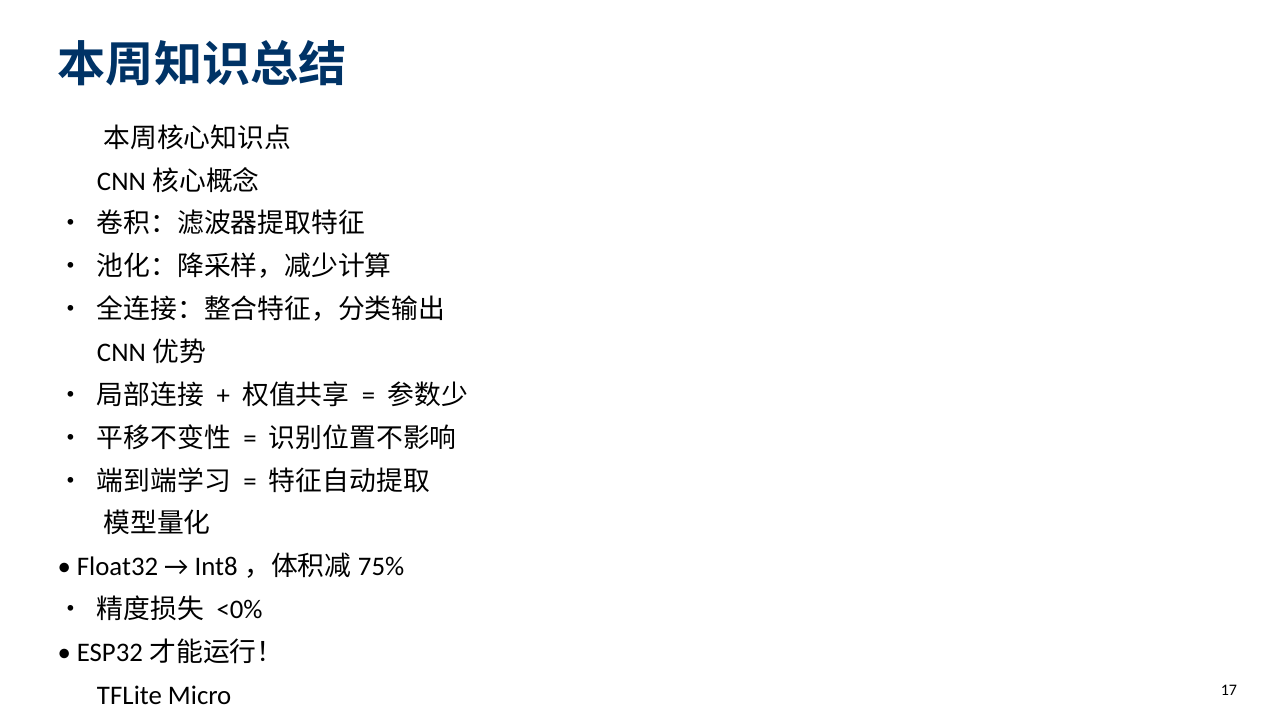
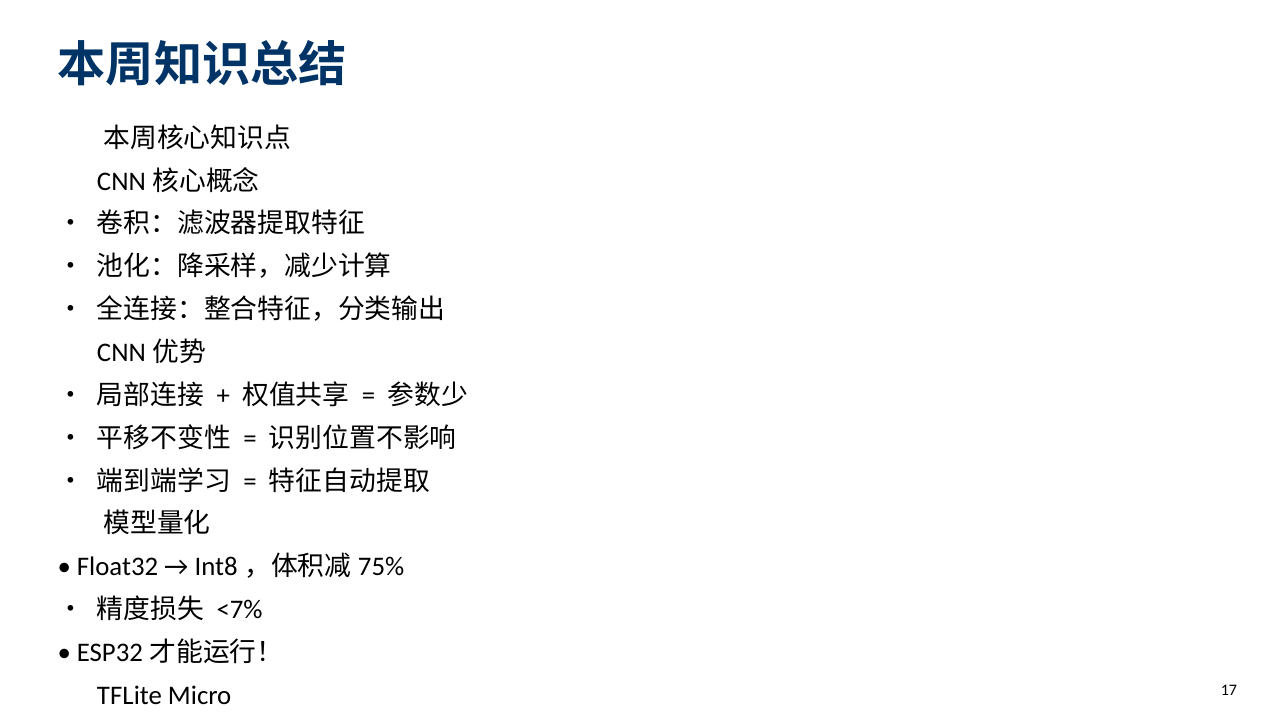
<0%: <0% -> <7%
